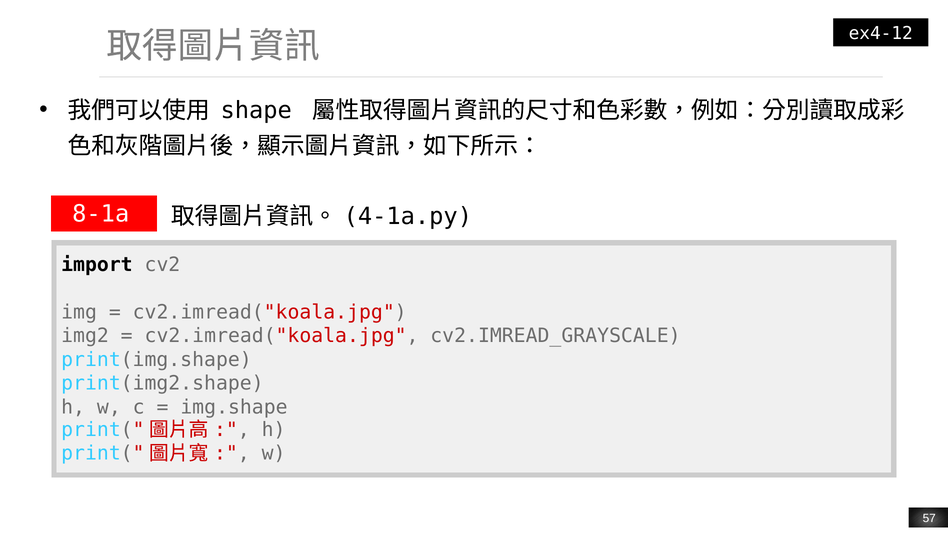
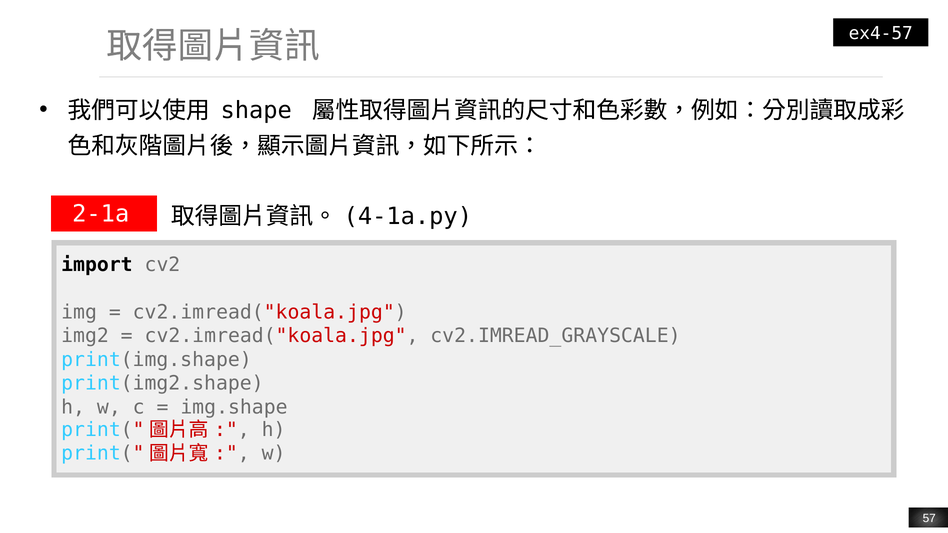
ex4-12: ex4-12 -> ex4-57
8-1a: 8-1a -> 2-1a
